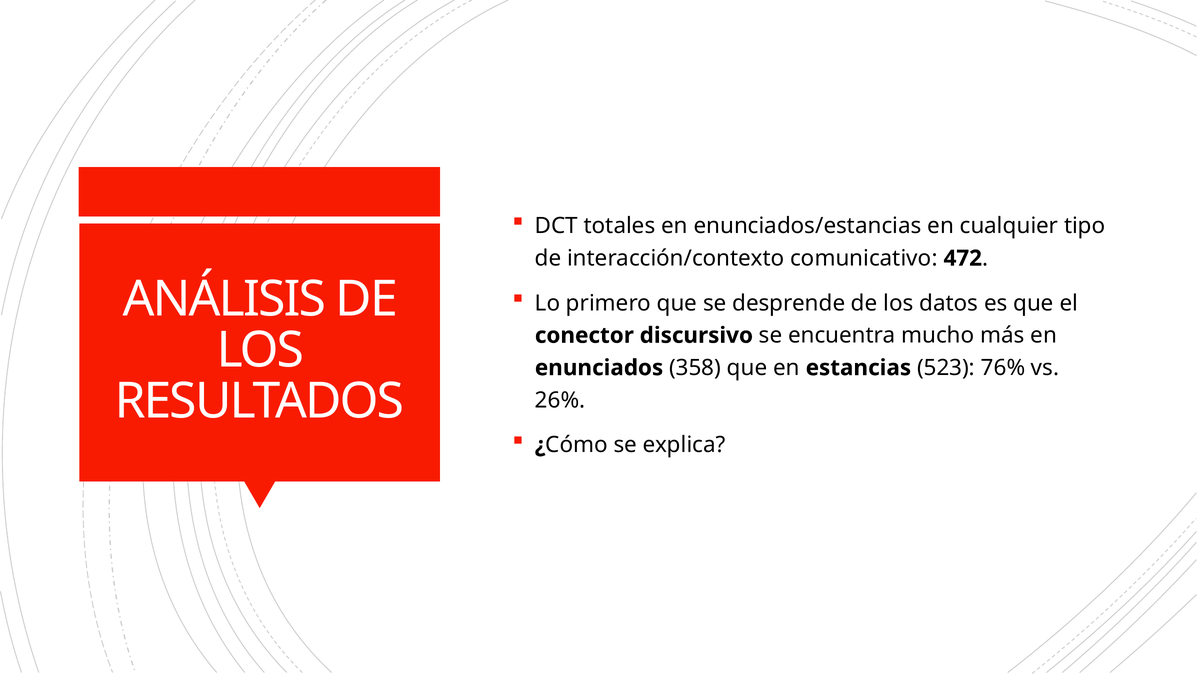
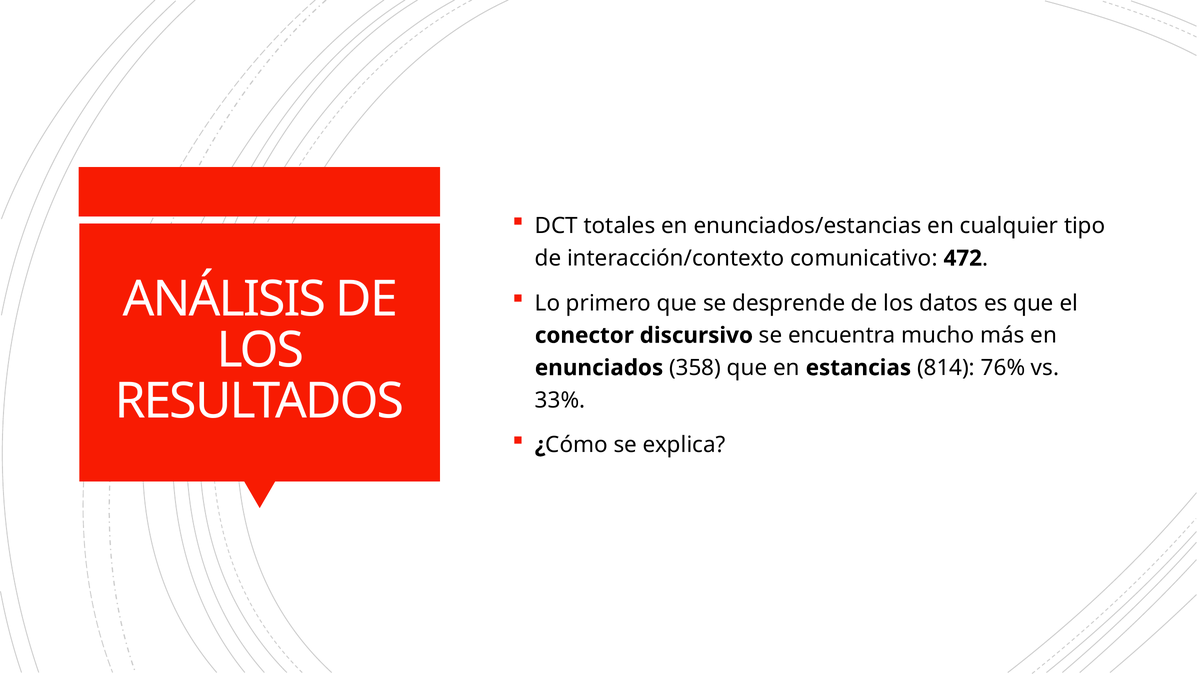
523: 523 -> 814
26%: 26% -> 33%
